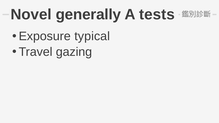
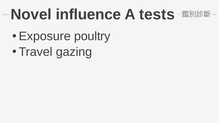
generally: generally -> influence
typical: typical -> poultry
